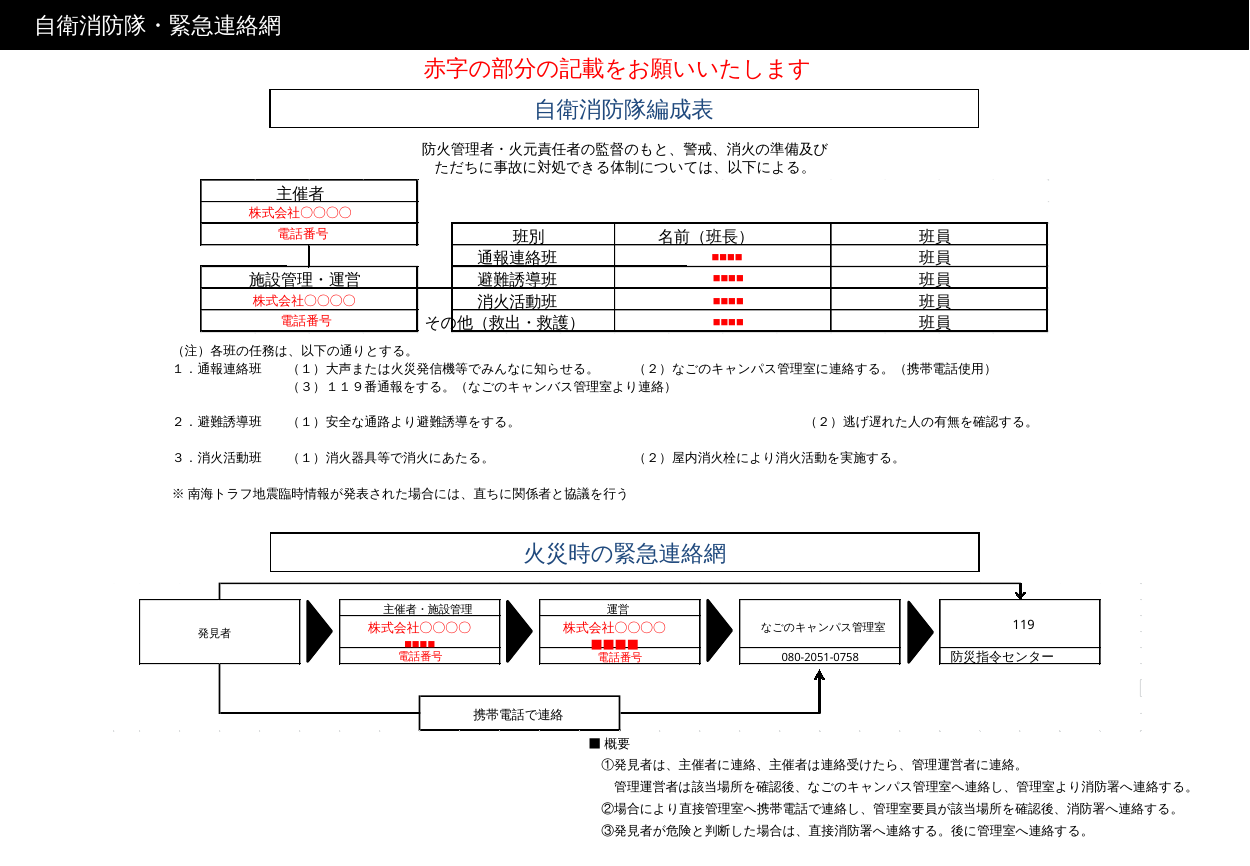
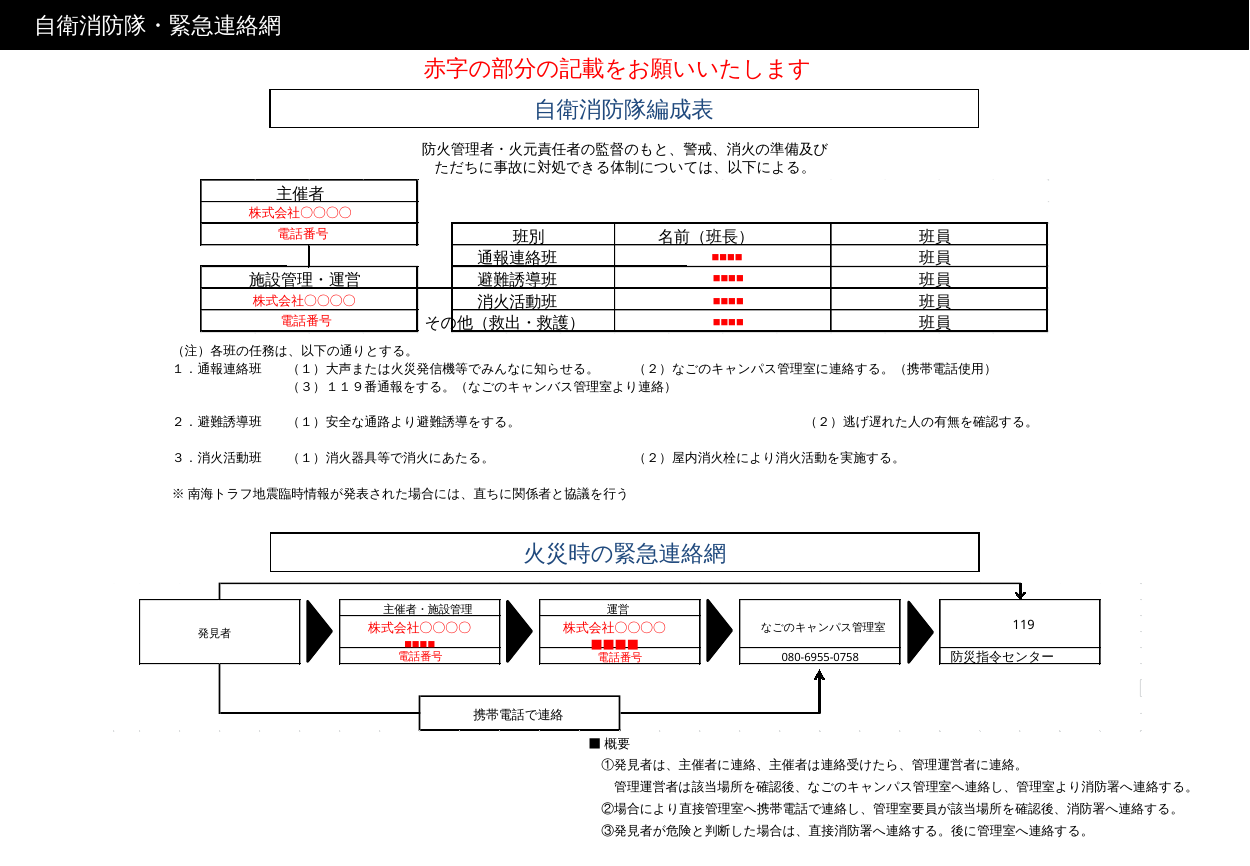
080-2051-0758: 080-2051-0758 -> 080-6955-0758
